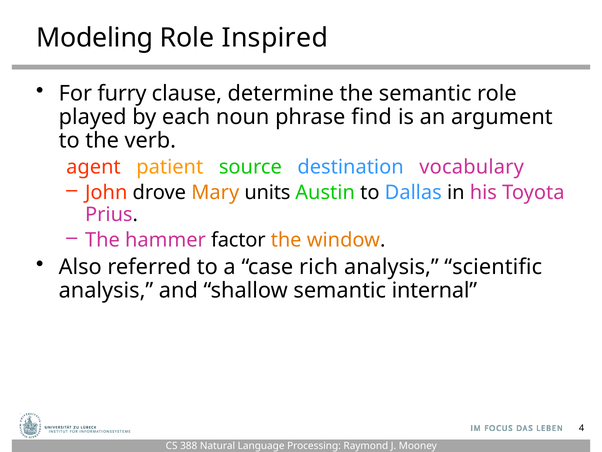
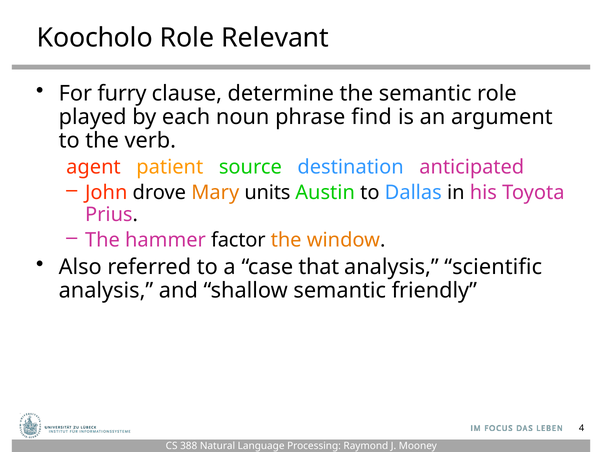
Modeling: Modeling -> Koocholo
Inspired: Inspired -> Relevant
vocabulary: vocabulary -> anticipated
rich: rich -> that
internal: internal -> friendly
